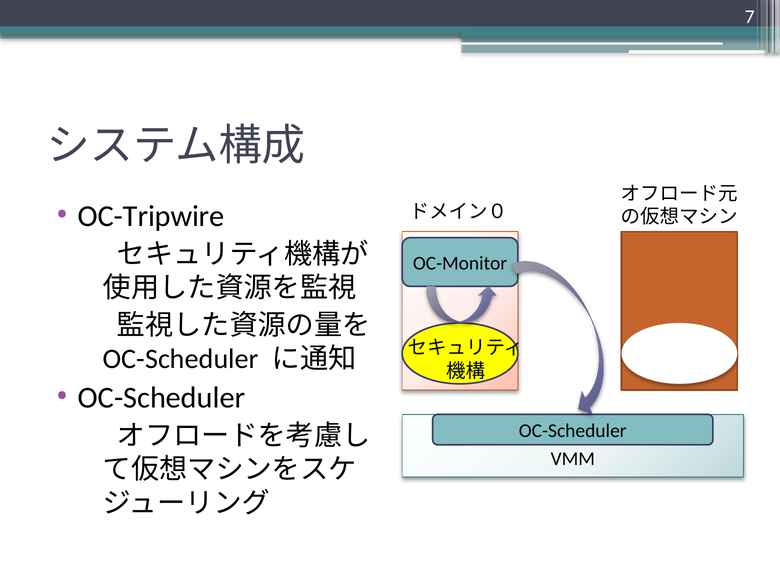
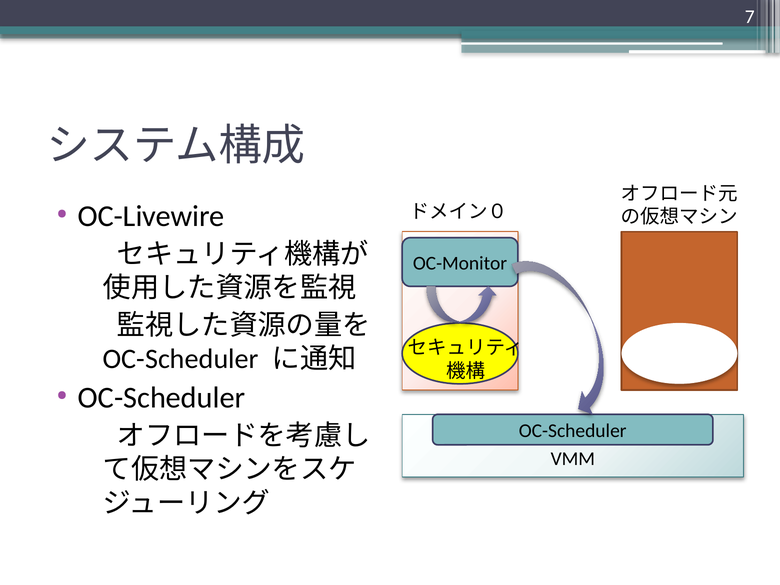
OC-Tripwire: OC-Tripwire -> OC-Livewire
